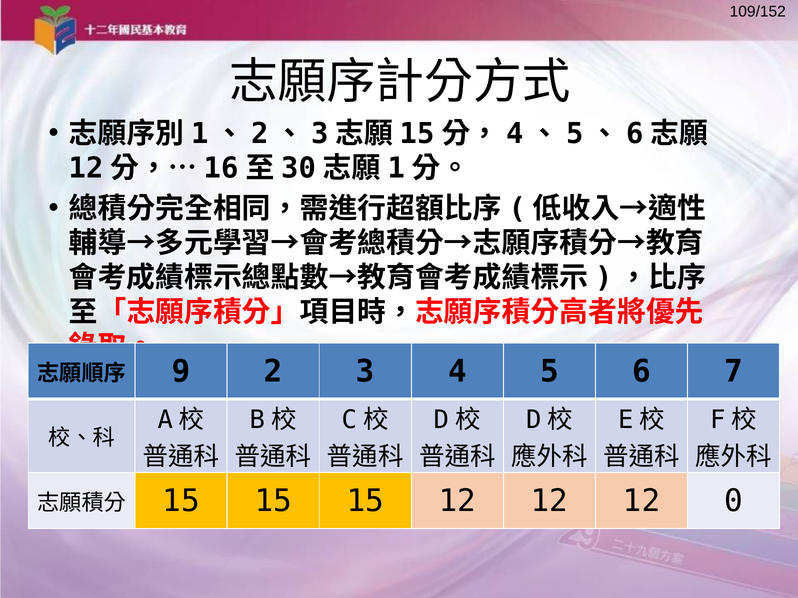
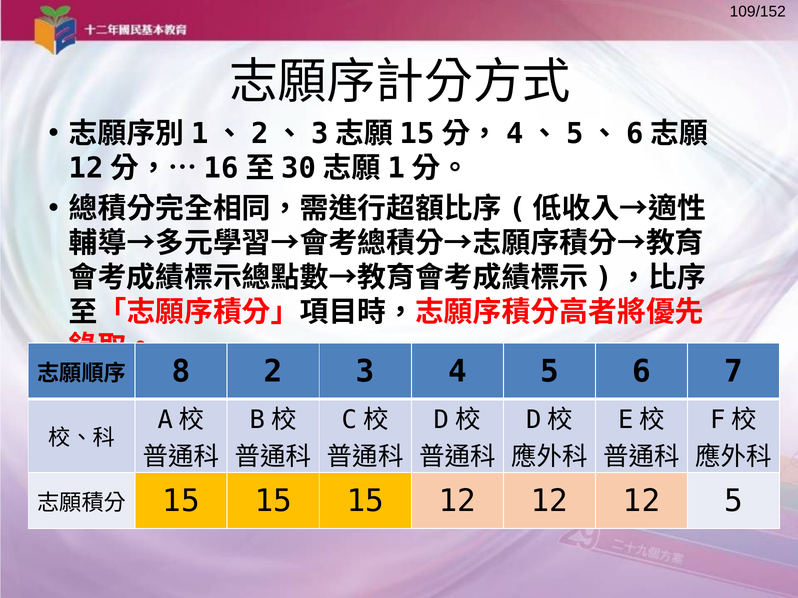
9: 9 -> 8
12 0: 0 -> 5
